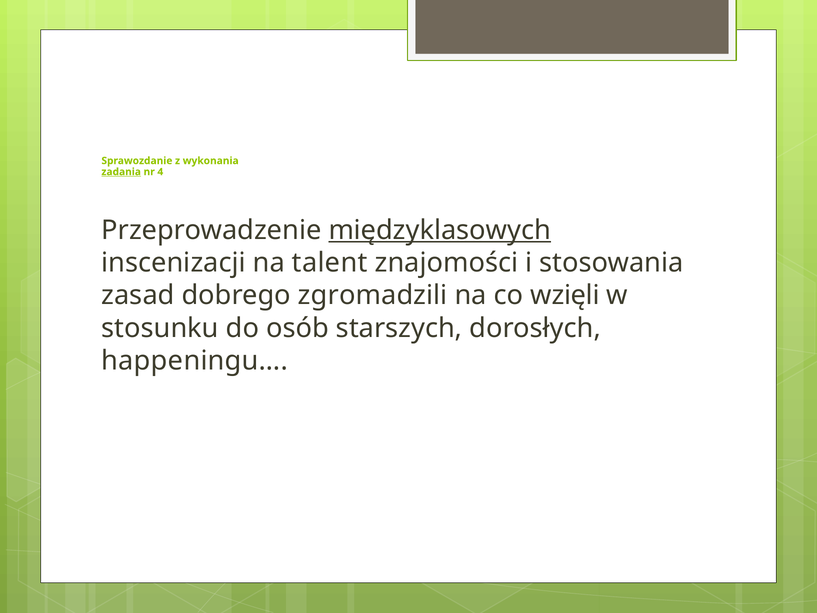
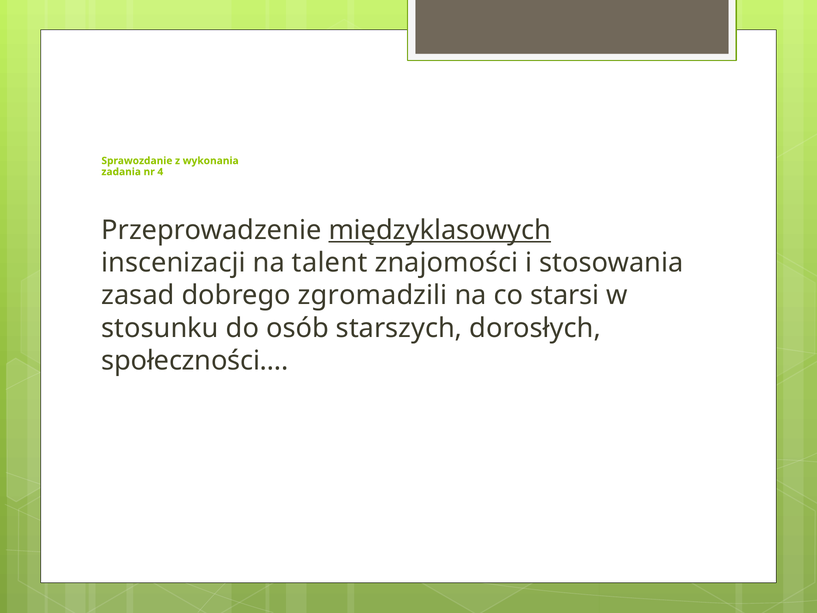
zadania underline: present -> none
wzięli: wzięli -> starsi
happeningu…: happeningu… -> społeczności…
